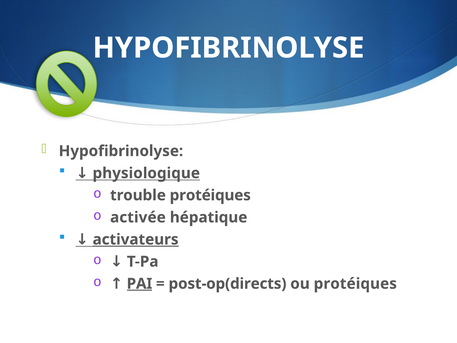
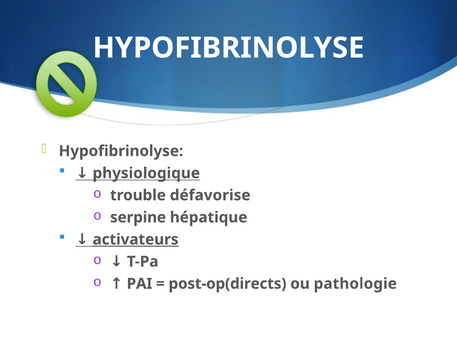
trouble protéiques: protéiques -> défavorise
activée: activée -> serpine
PAI underline: present -> none
ou protéiques: protéiques -> pathologie
